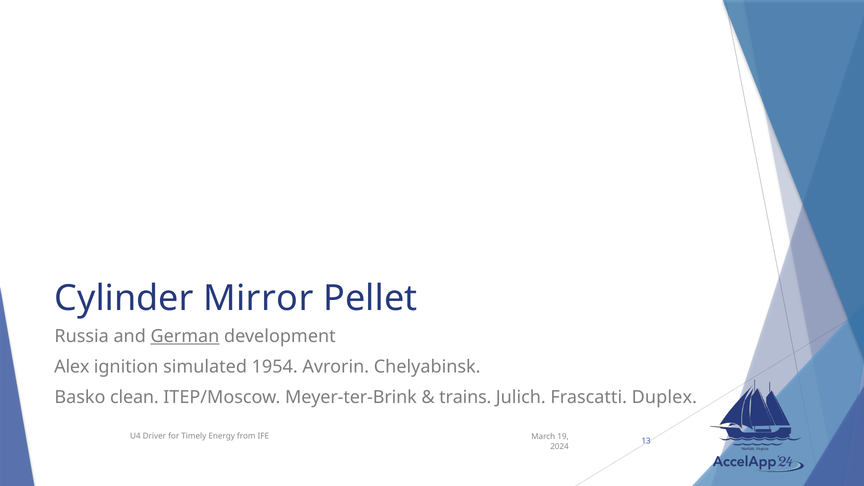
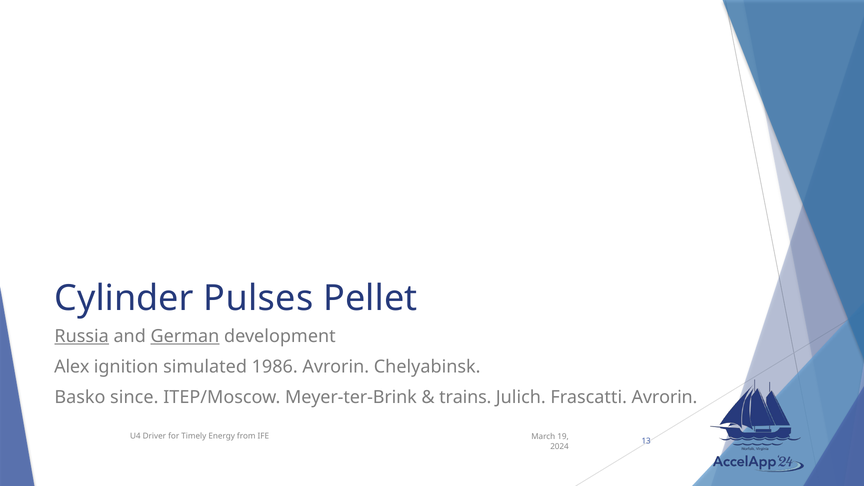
Mirror: Mirror -> Pulses
Russia underline: none -> present
1954: 1954 -> 1986
clean: clean -> since
Frascatti Duplex: Duplex -> Avrorin
